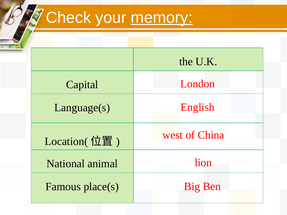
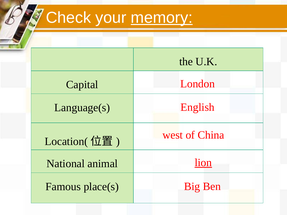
lion underline: none -> present
